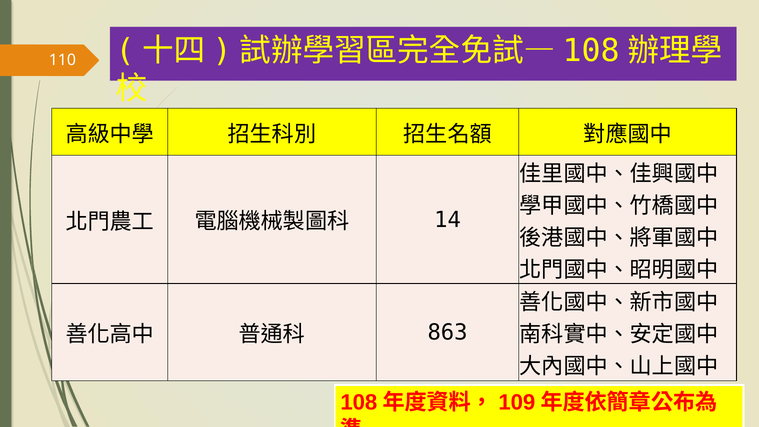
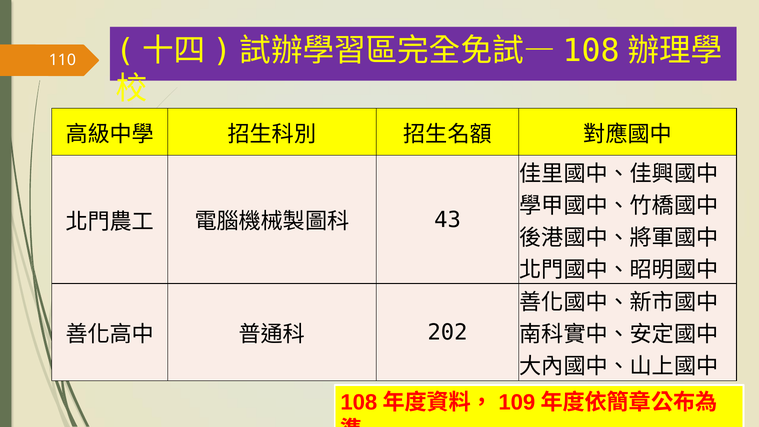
14: 14 -> 43
863: 863 -> 202
